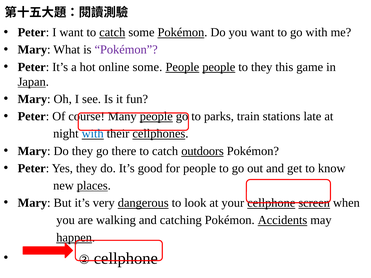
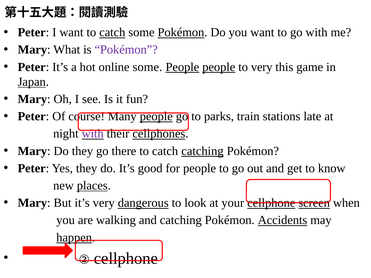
to they: they -> very
with at (93, 134) colour: blue -> purple
catch outdoors: outdoors -> catching
